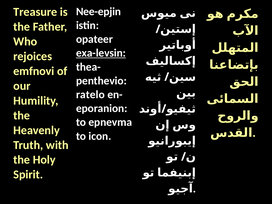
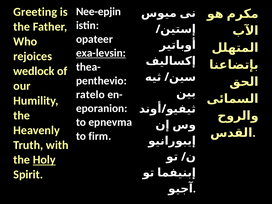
Treasure: Treasure -> Greeting
emfnovi: emfnovi -> wedlock
icon: icon -> firm
Holy underline: none -> present
